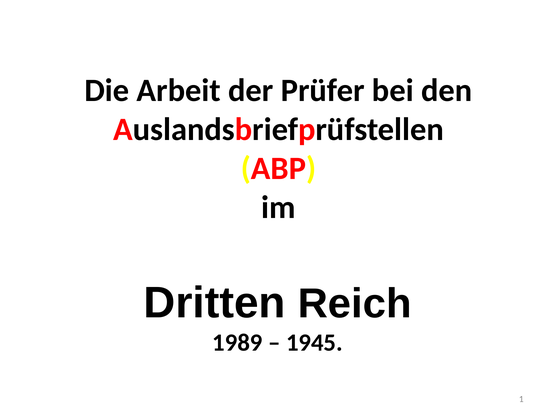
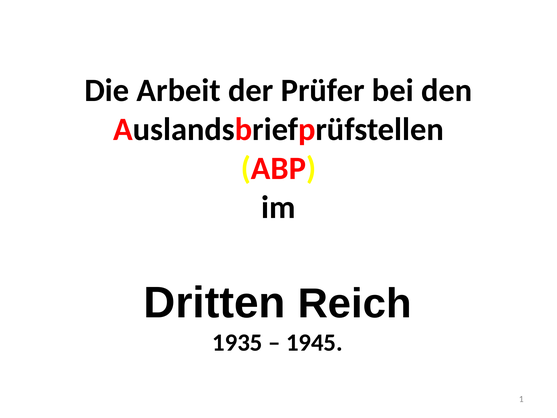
1989: 1989 -> 1935
